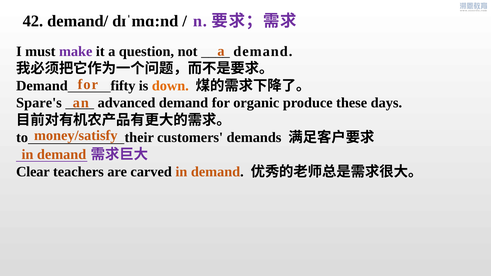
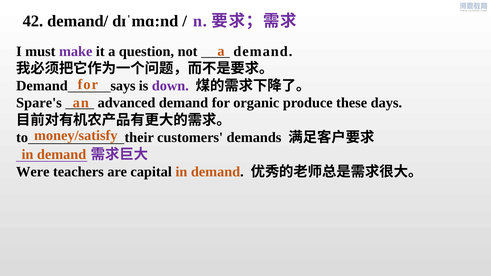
fifty: fifty -> says
down colour: orange -> purple
Clear: Clear -> Were
carved: carved -> capital
